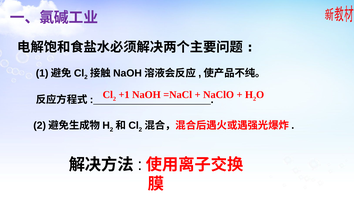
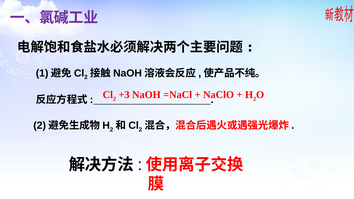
+1: +1 -> +3
